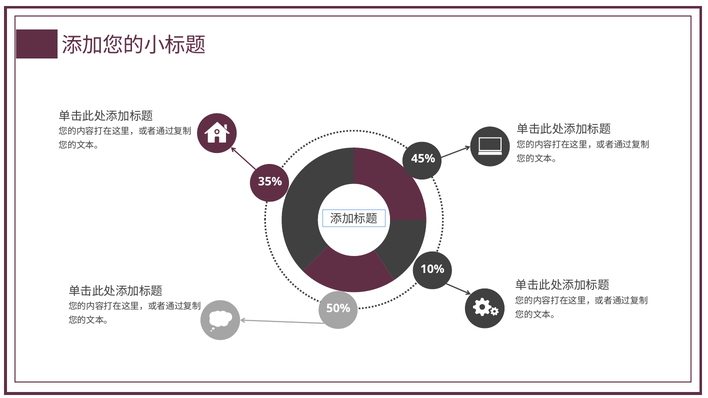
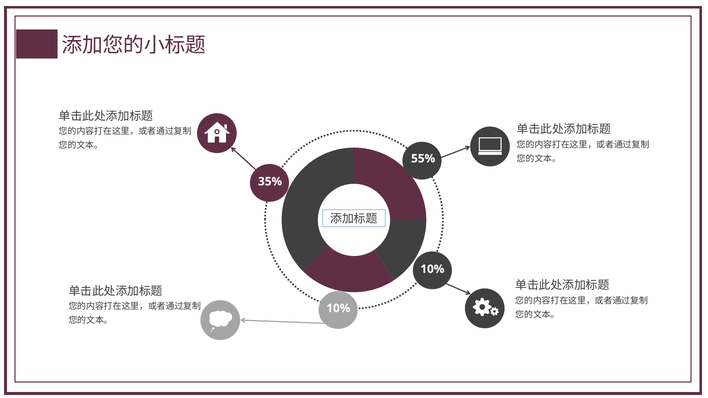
45%: 45% -> 55%
50% at (338, 308): 50% -> 10%
